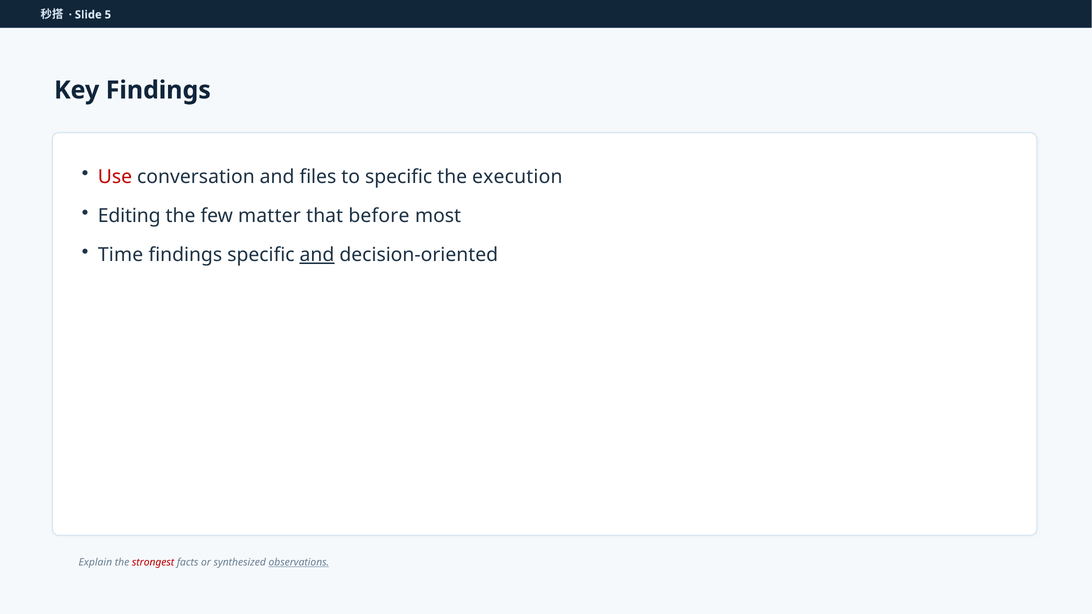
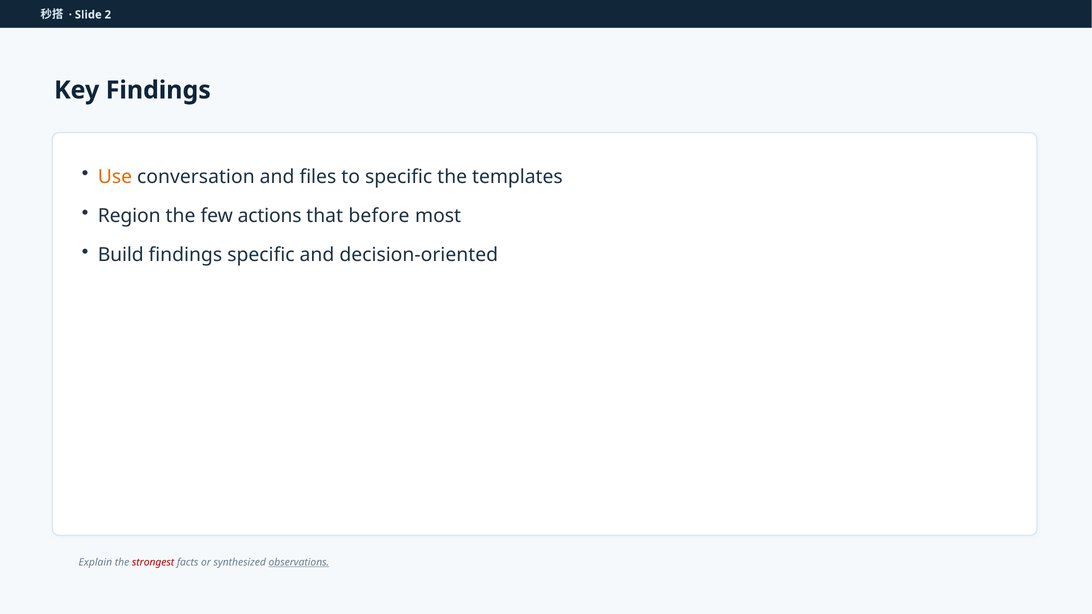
5: 5 -> 2
Use colour: red -> orange
execution: execution -> templates
Editing: Editing -> Region
matter: matter -> actions
Time: Time -> Build
and at (317, 255) underline: present -> none
